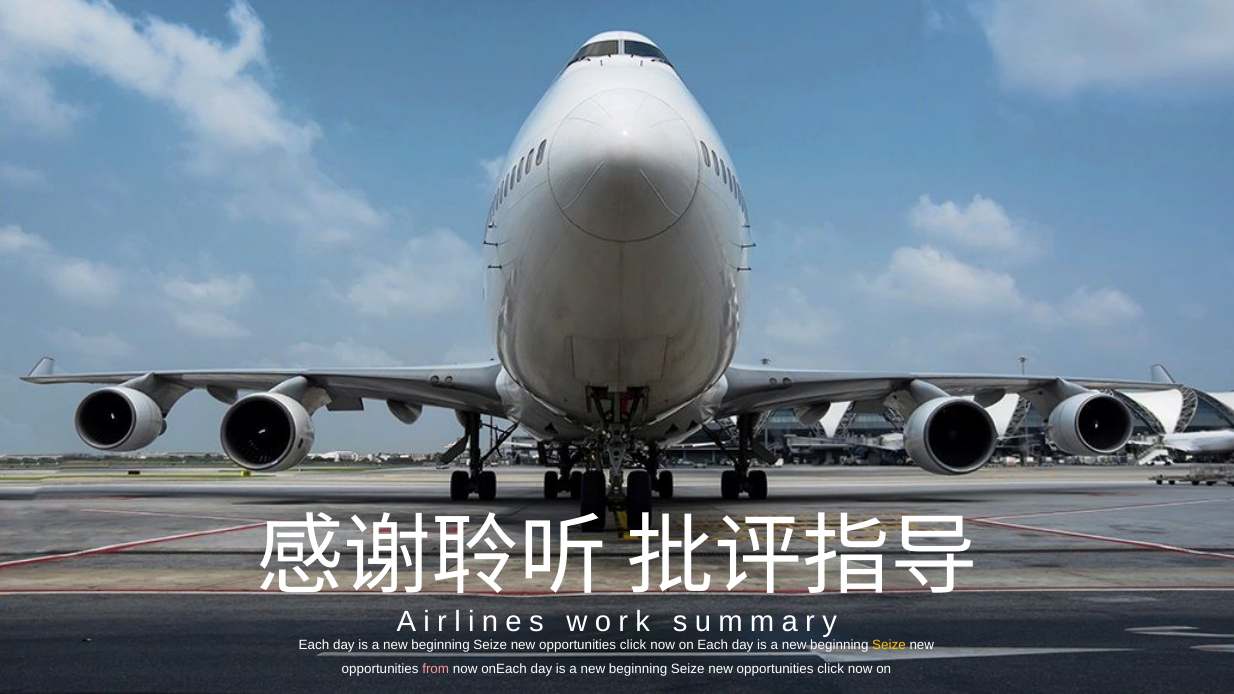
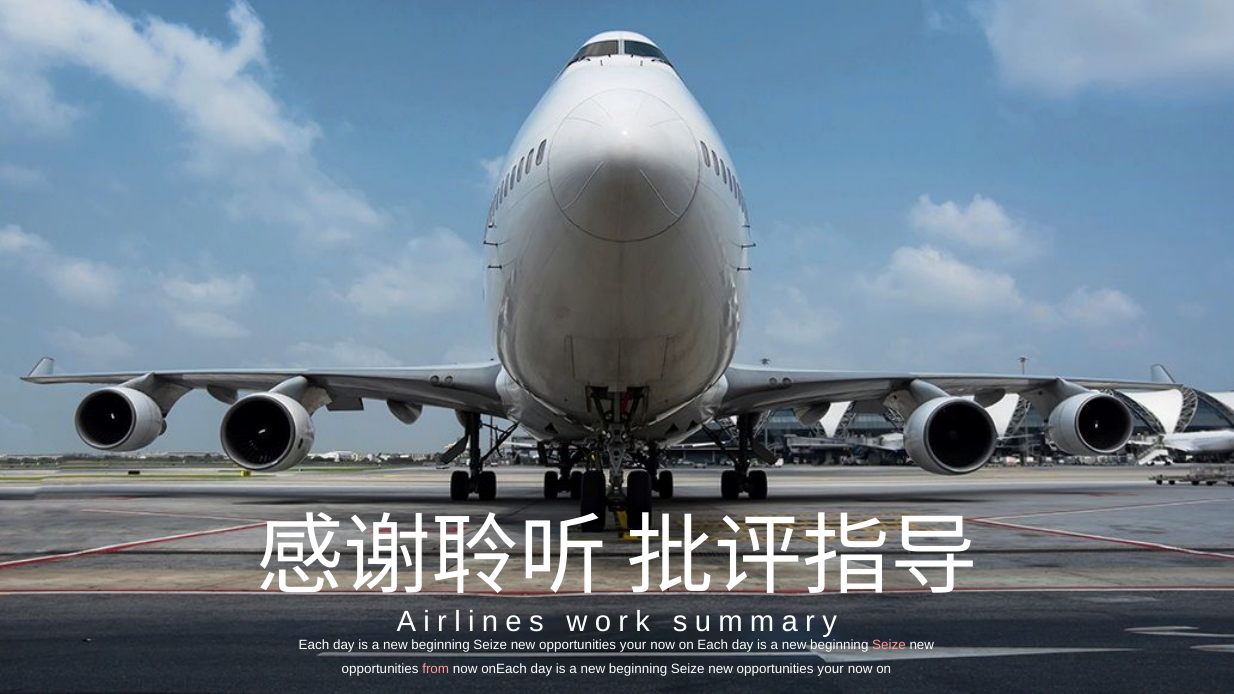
click at (633, 645): click -> your
Seize at (889, 645) colour: yellow -> pink
click at (831, 669): click -> your
